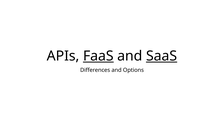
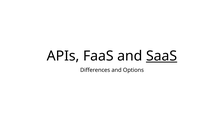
FaaS underline: present -> none
